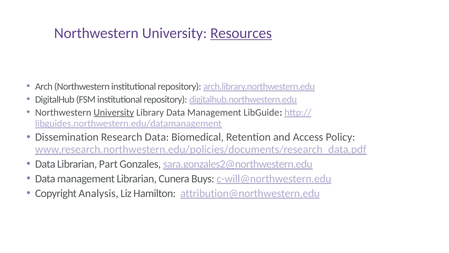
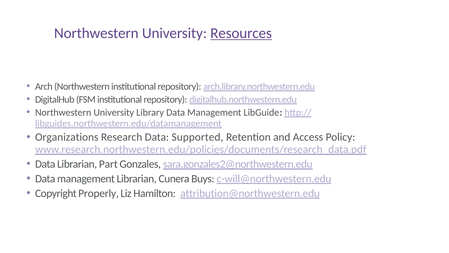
University at (114, 112) underline: present -> none
Dissemination: Dissemination -> Organizations
Biomedical: Biomedical -> Supported
Analysis: Analysis -> Properly
